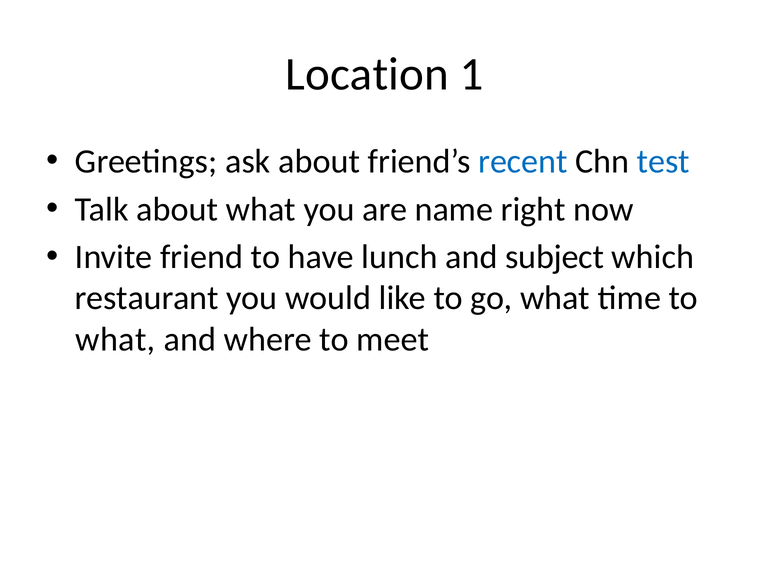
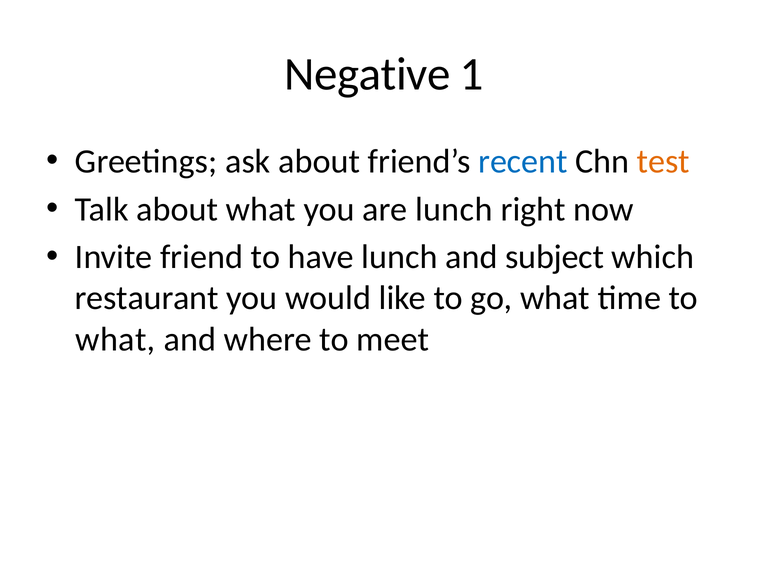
Location: Location -> Negative
test colour: blue -> orange
are name: name -> lunch
